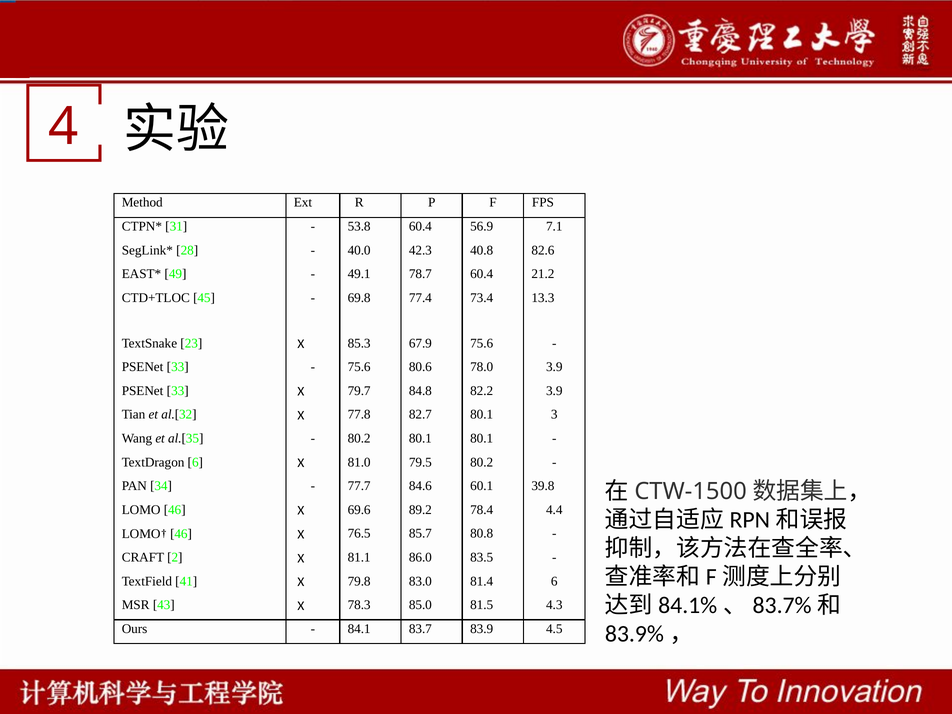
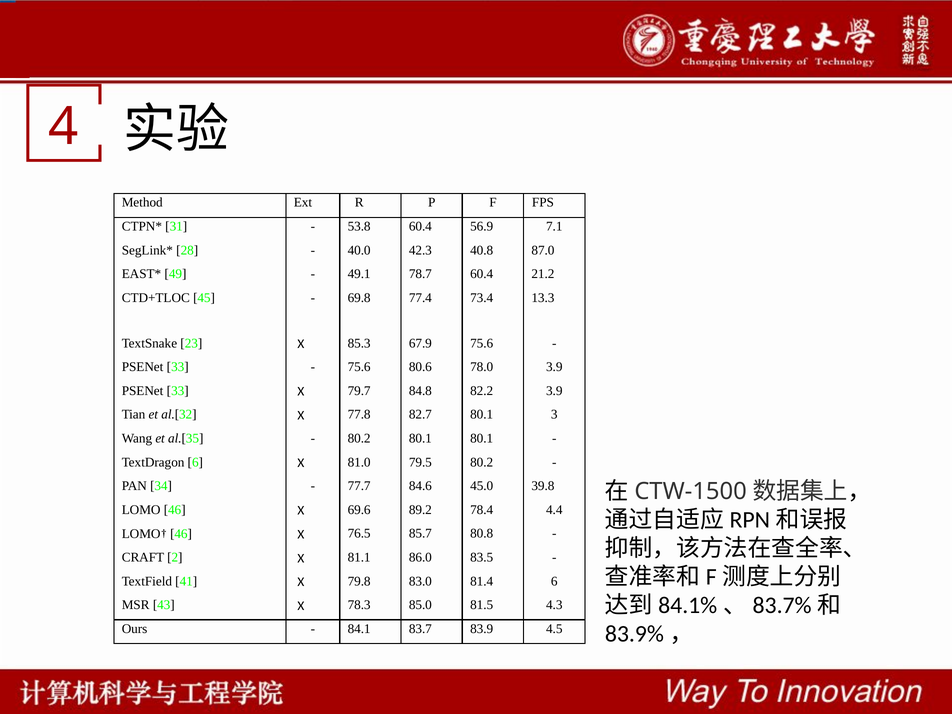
82.6: 82.6 -> 87.0
60.1: 60.1 -> 45.0
